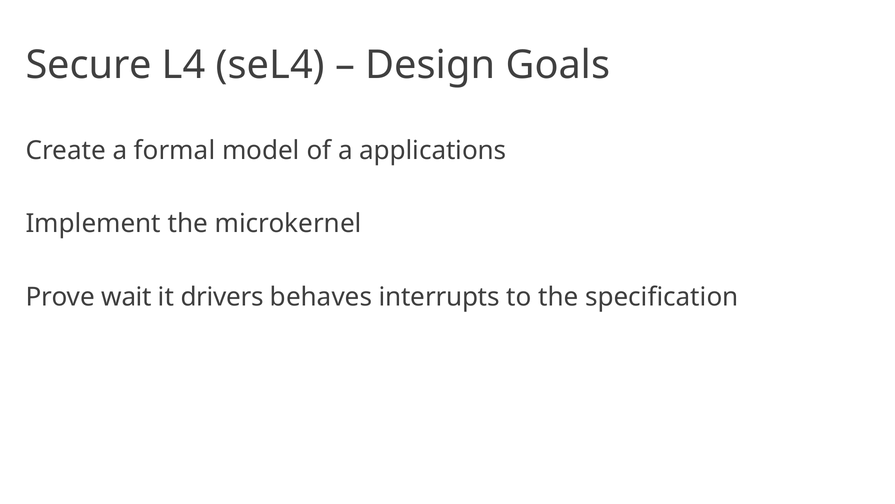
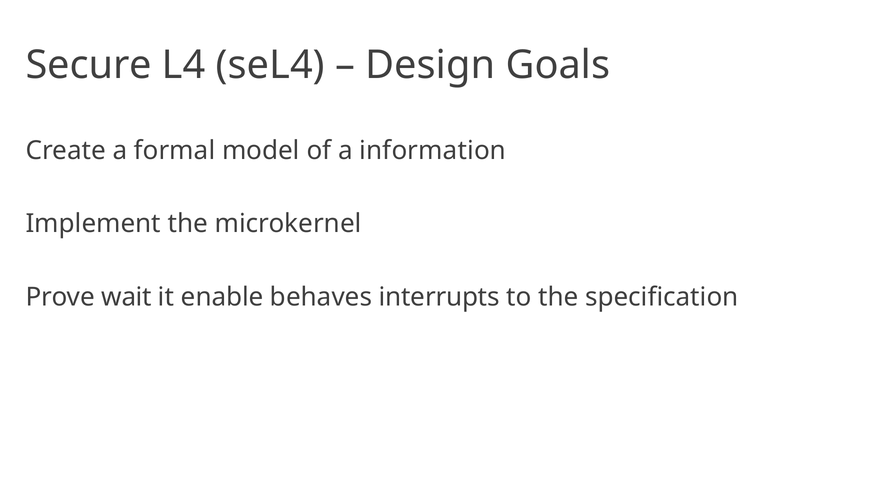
applications: applications -> information
drivers: drivers -> enable
